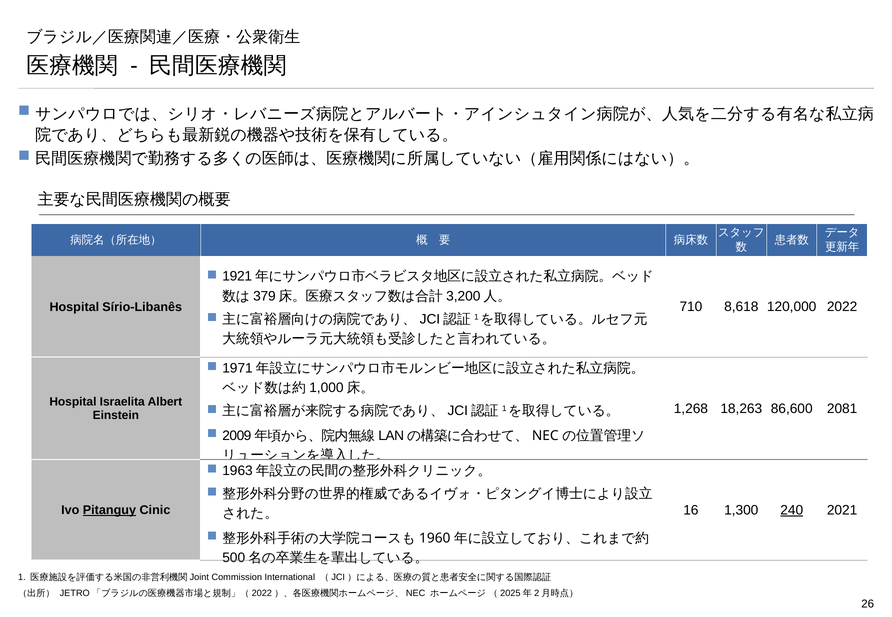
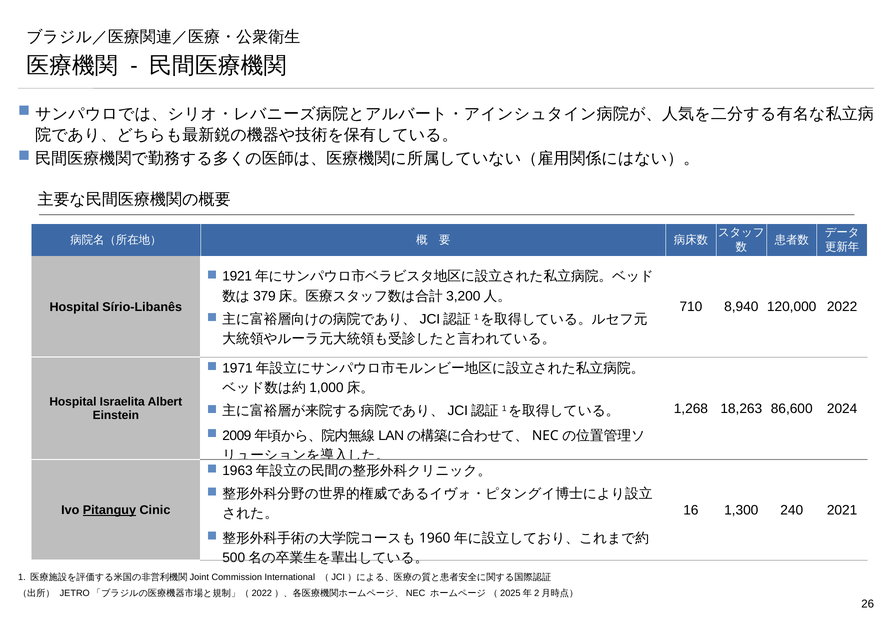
8,618: 8,618 -> 8,940
2081: 2081 -> 2024
240 underline: present -> none
